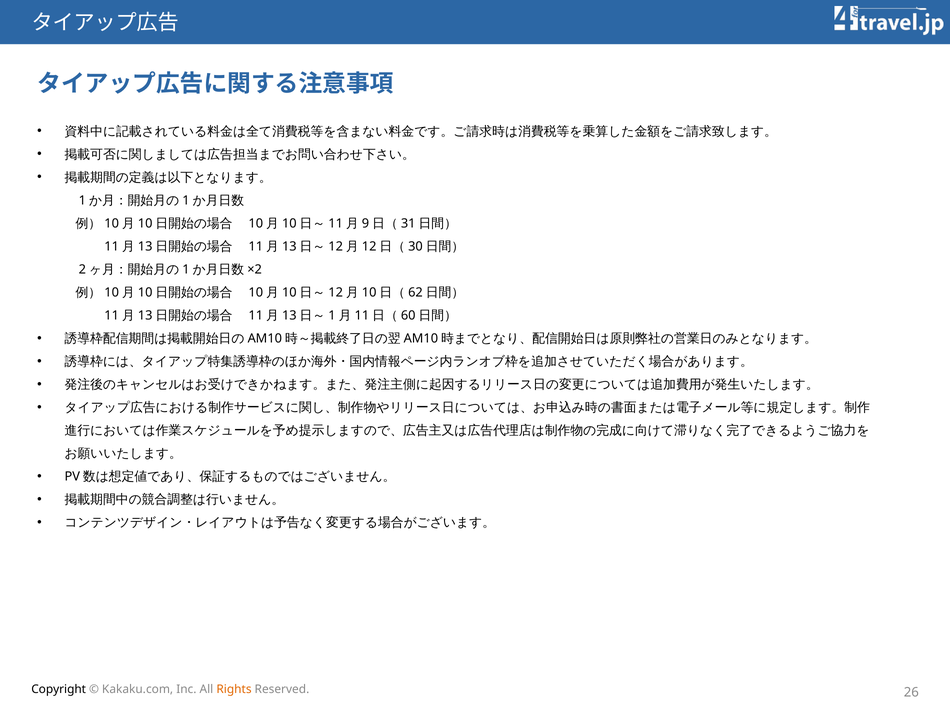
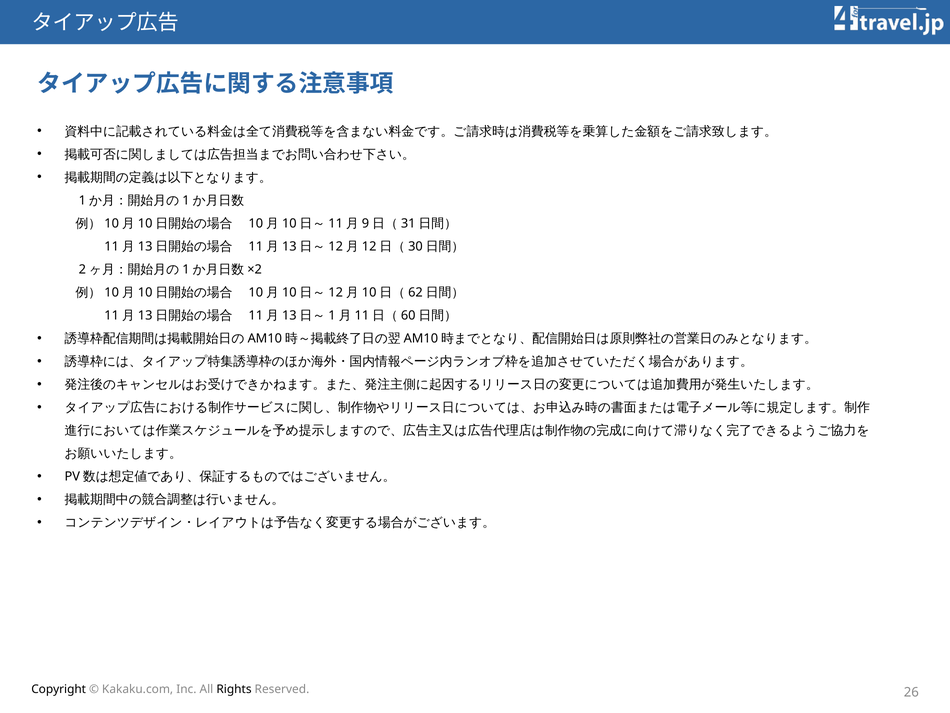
Rights colour: orange -> black
